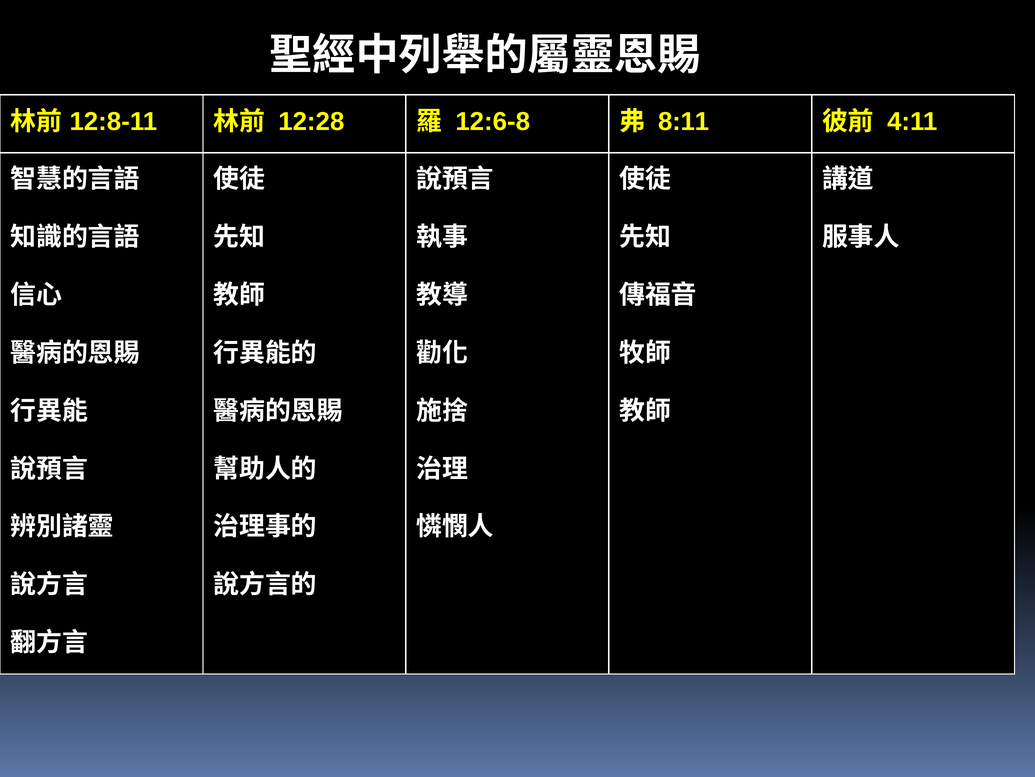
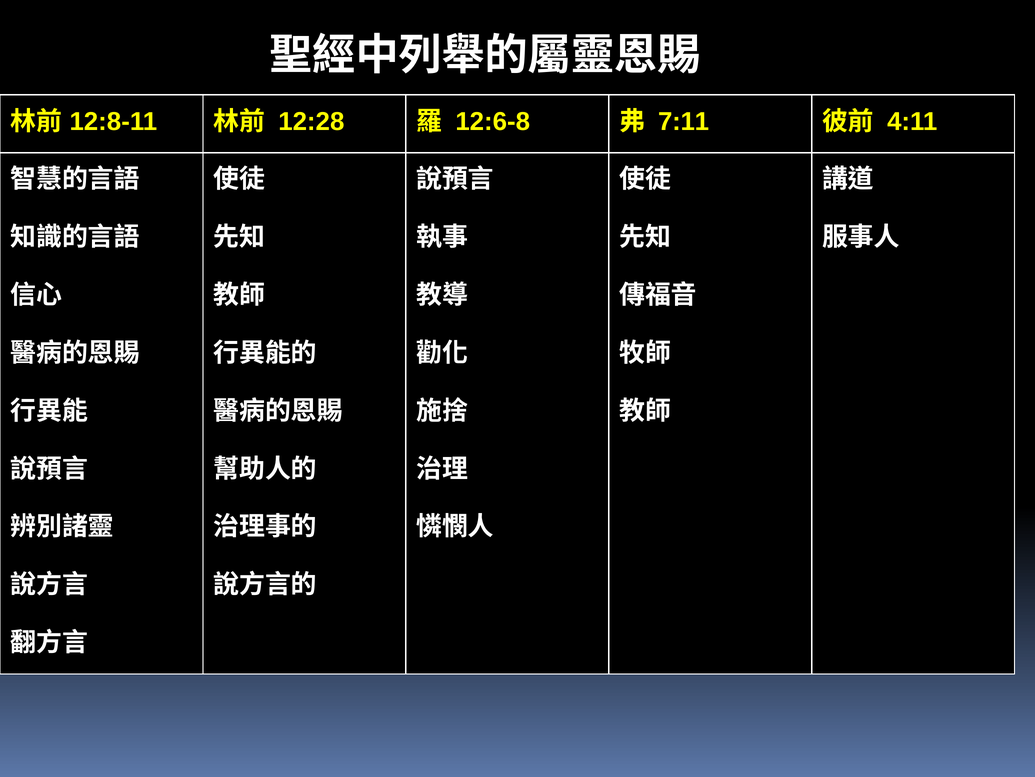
8:11: 8:11 -> 7:11
